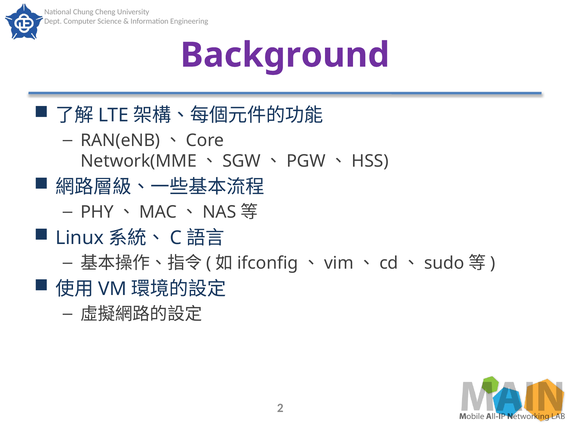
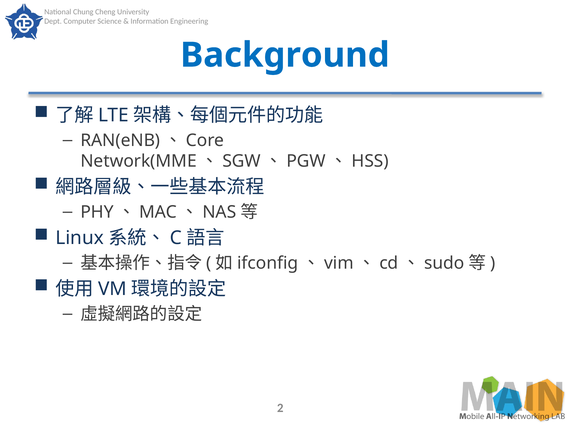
Background colour: purple -> blue
